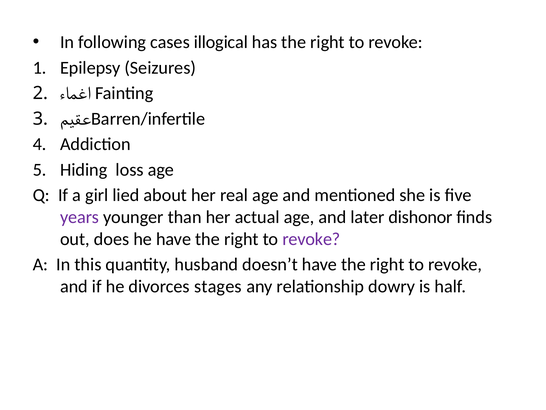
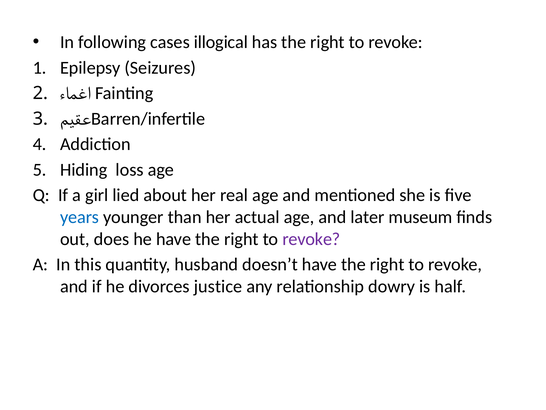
years colour: purple -> blue
dishonor: dishonor -> museum
stages: stages -> justice
